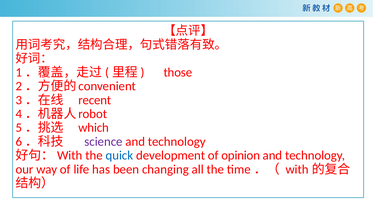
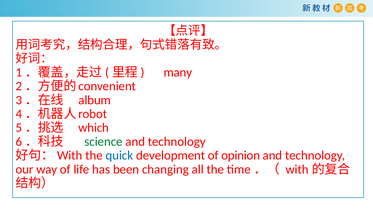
those: those -> many
recent: recent -> album
science colour: purple -> green
